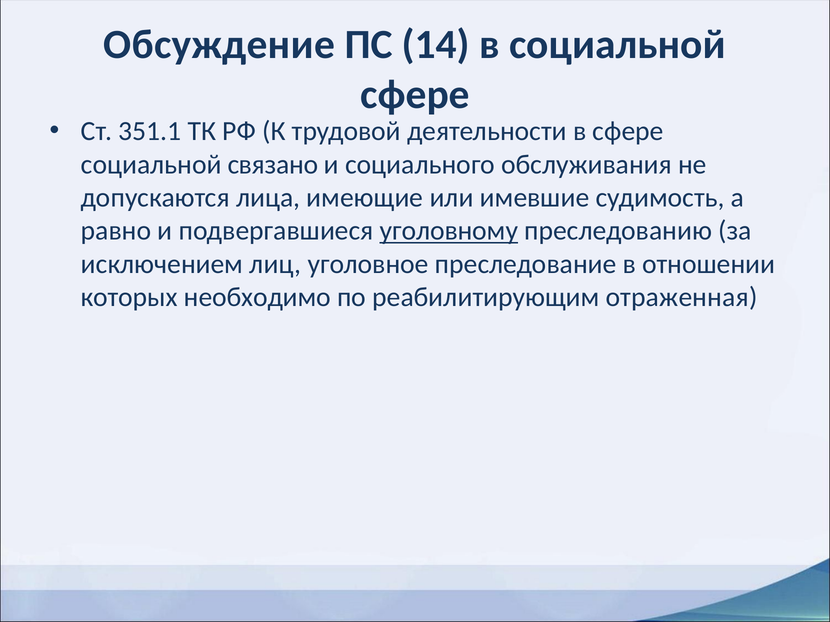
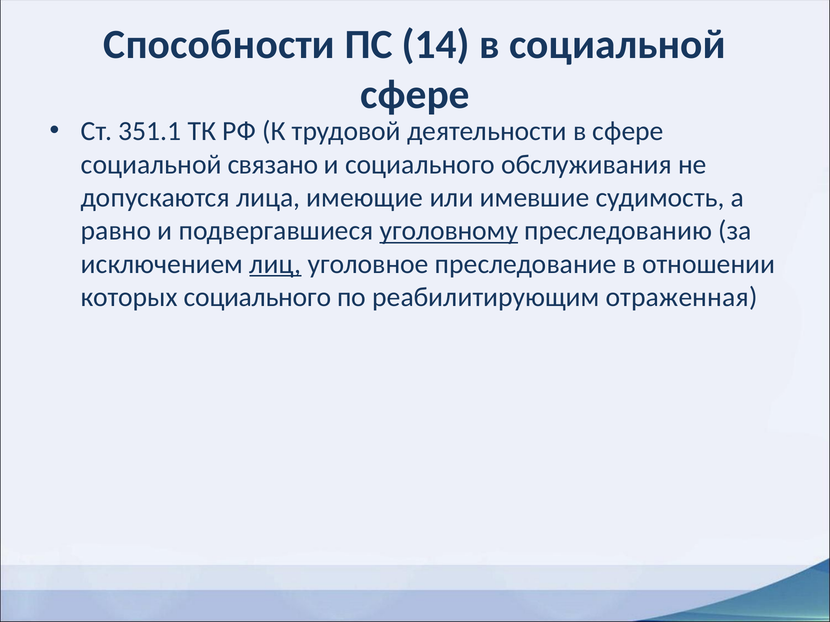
Обсуждение: Обсуждение -> Способности
лиц underline: none -> present
которых необходимо: необходимо -> социального
